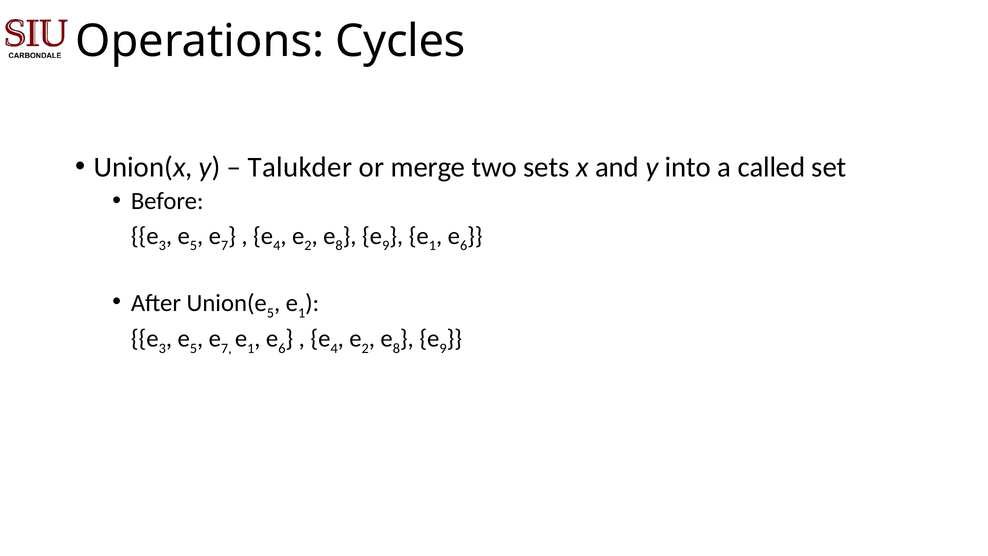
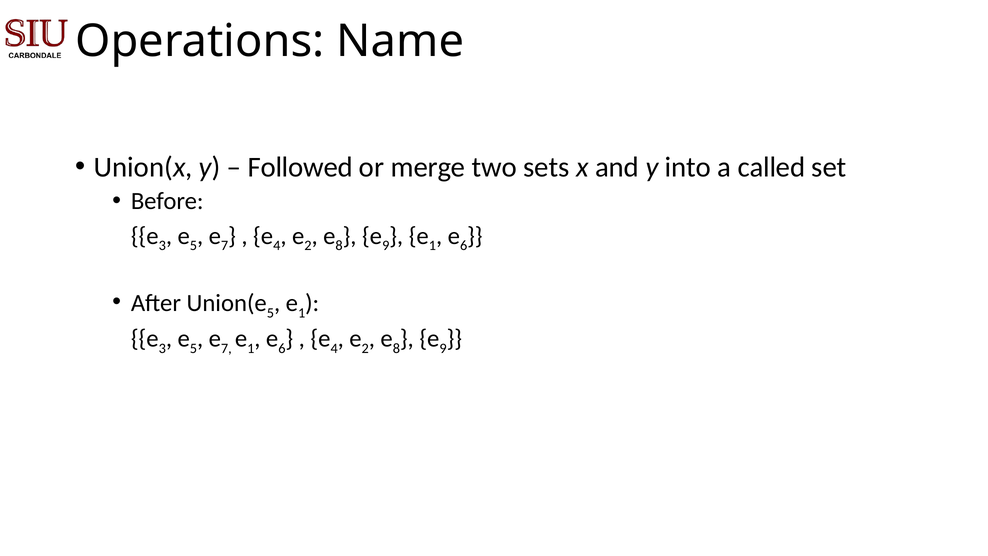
Cycles: Cycles -> Name
Talukder: Talukder -> Followed
